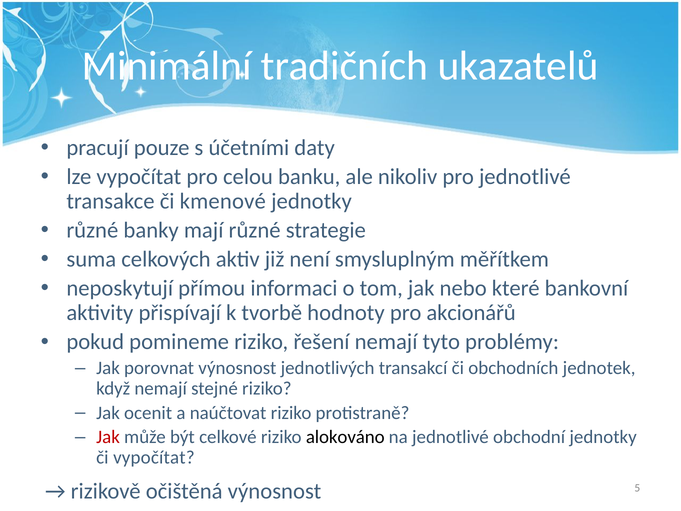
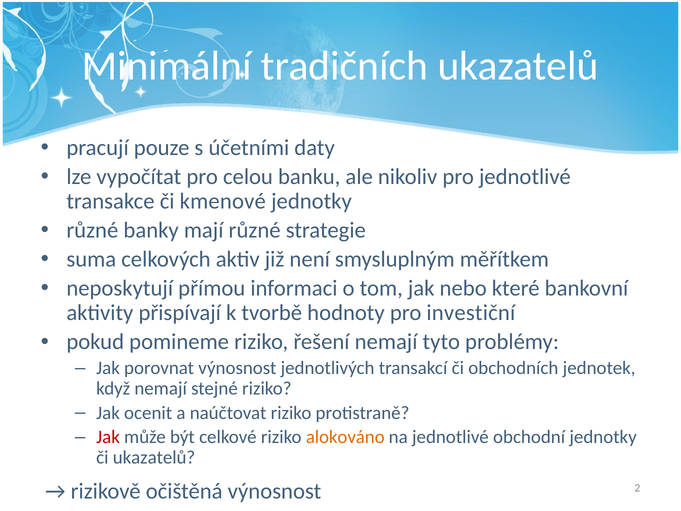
akcionářů: akcionářů -> investiční
alokováno colour: black -> orange
či vypočítat: vypočítat -> ukazatelů
5: 5 -> 2
